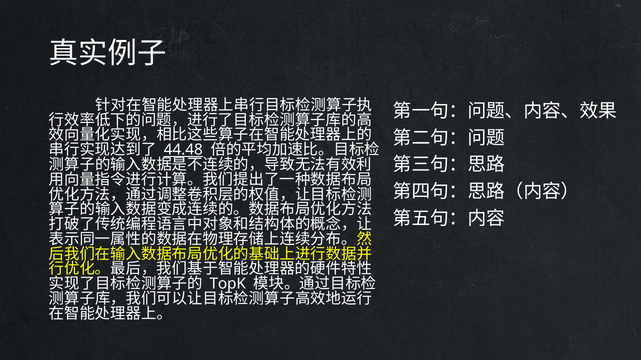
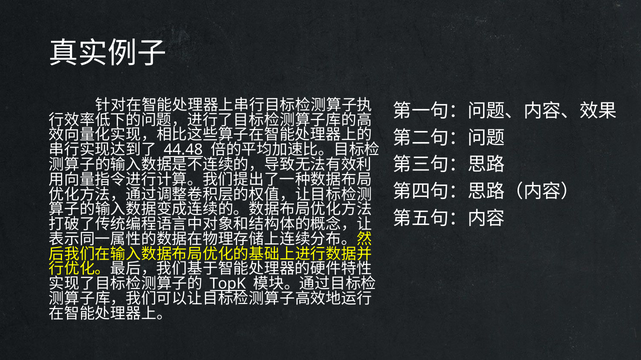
TopK underline: none -> present
